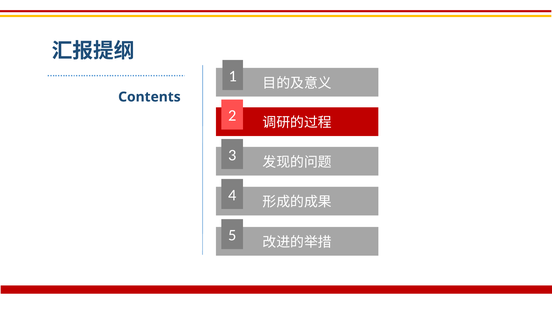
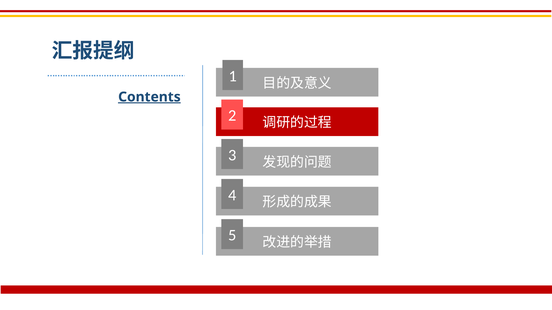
Contents underline: none -> present
